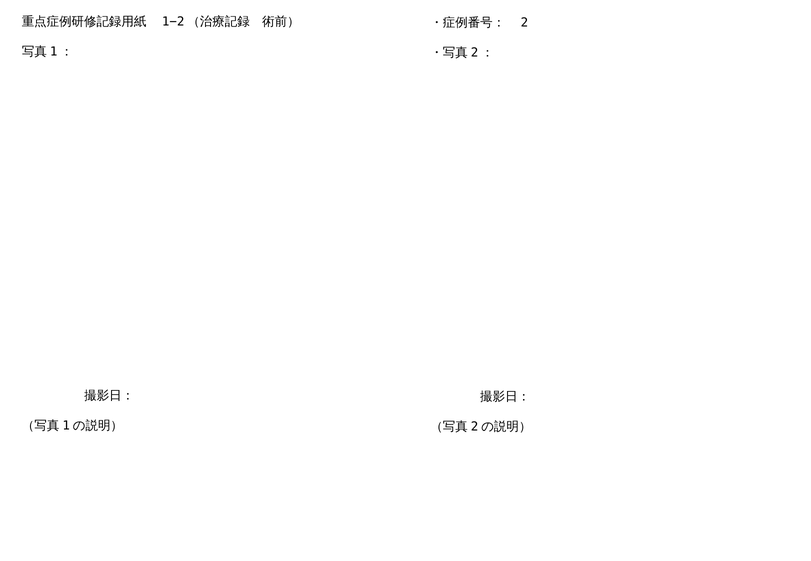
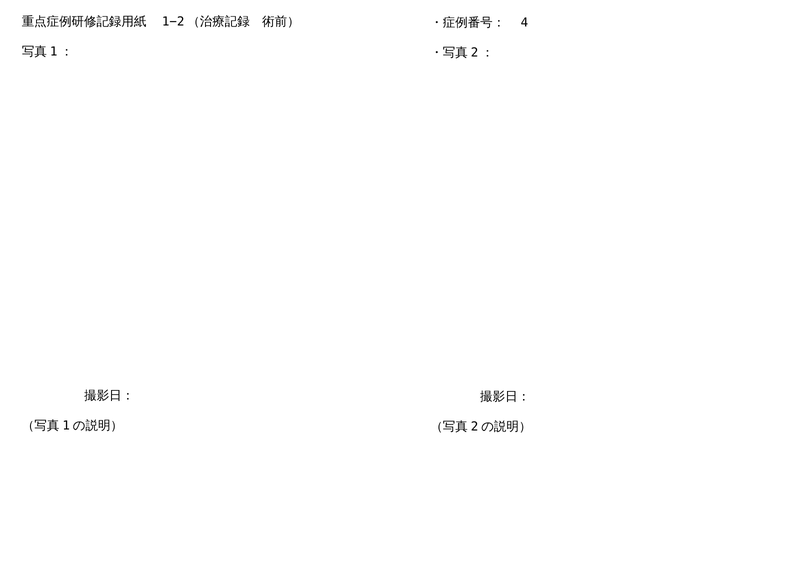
2: 2 -> 4
